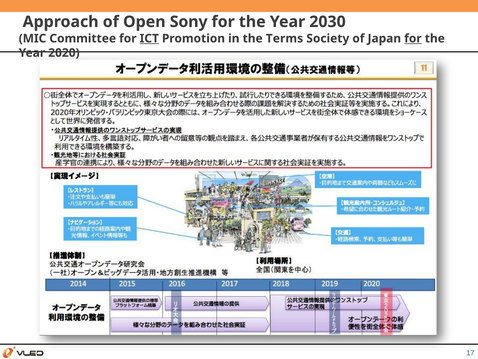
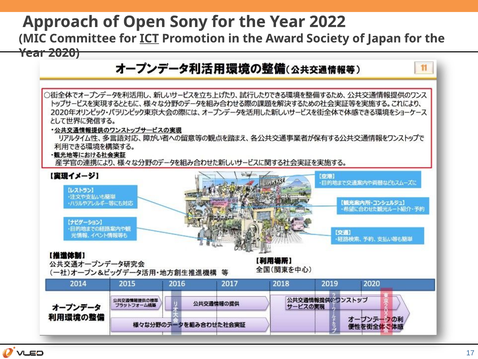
2030: 2030 -> 2022
Terms: Terms -> Award
for at (413, 38) underline: present -> none
